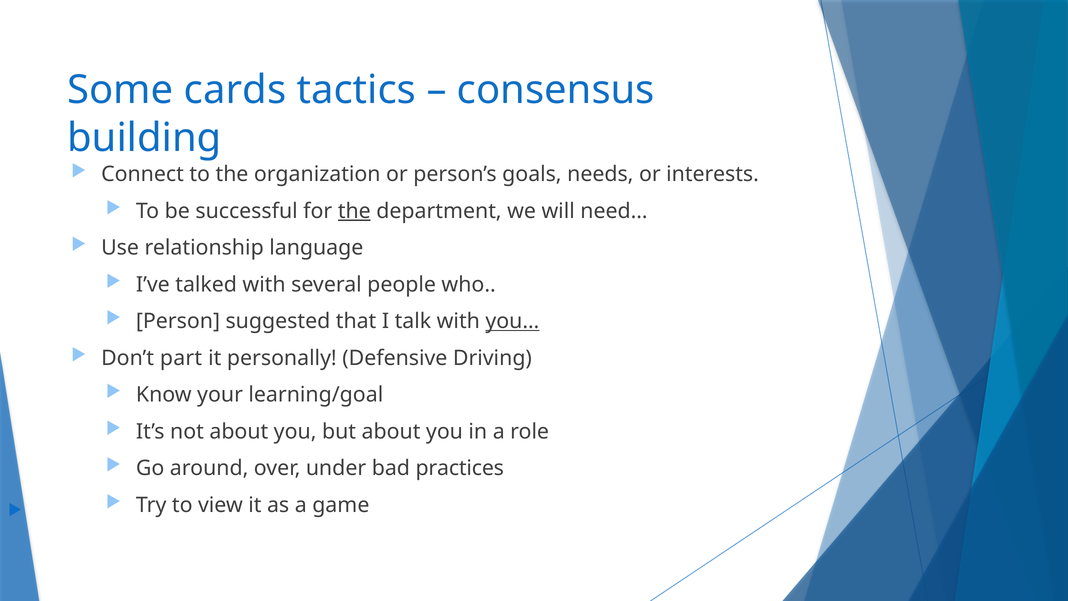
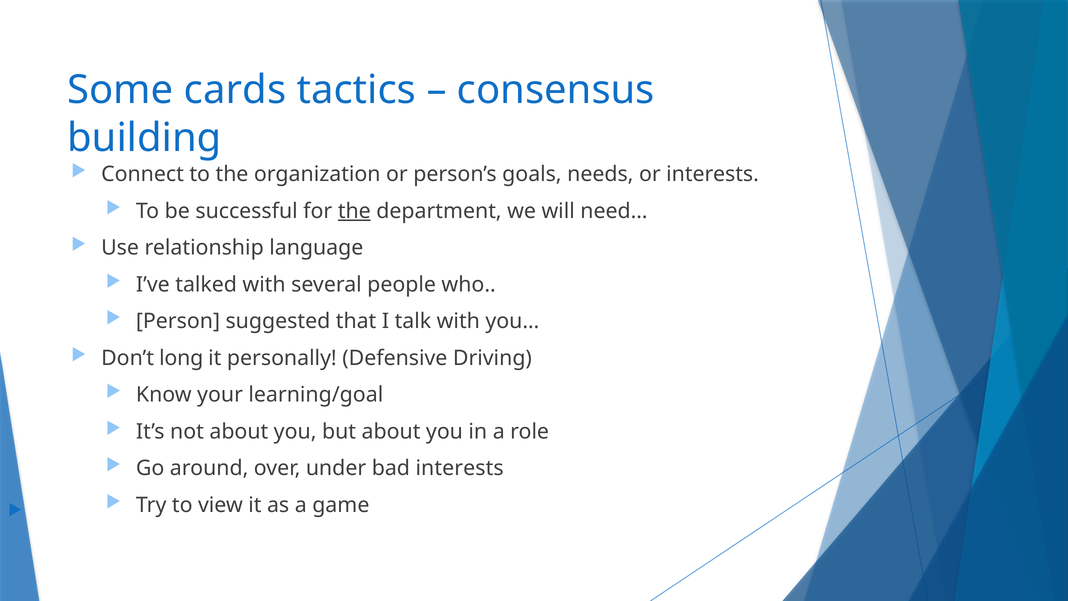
you… underline: present -> none
part: part -> long
bad practices: practices -> interests
